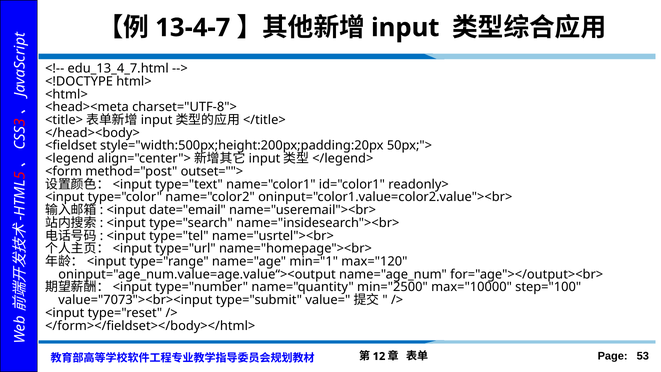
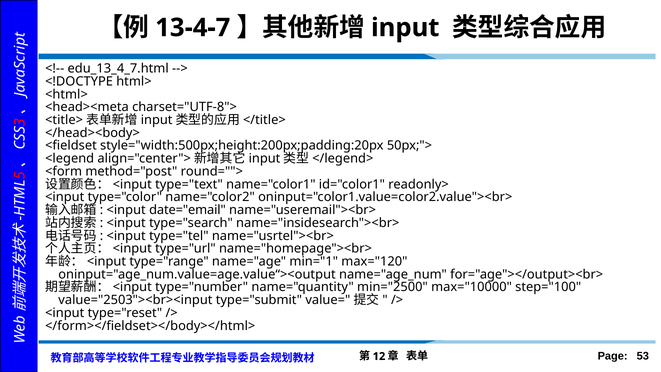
outset="">: outset=""> -> round="">
value="7073"><br><input: value="7073"><br><input -> value="2503"><br><input
